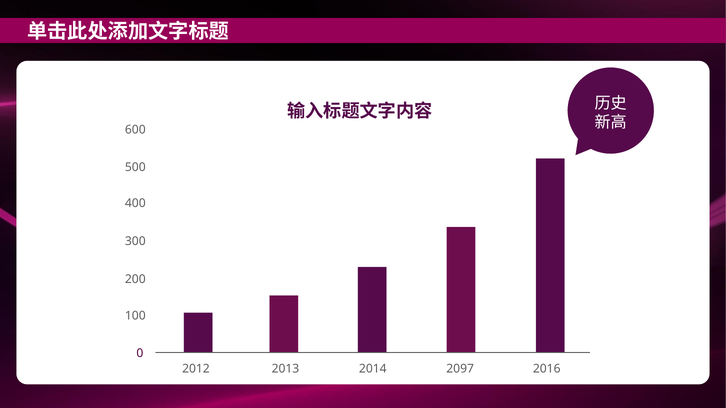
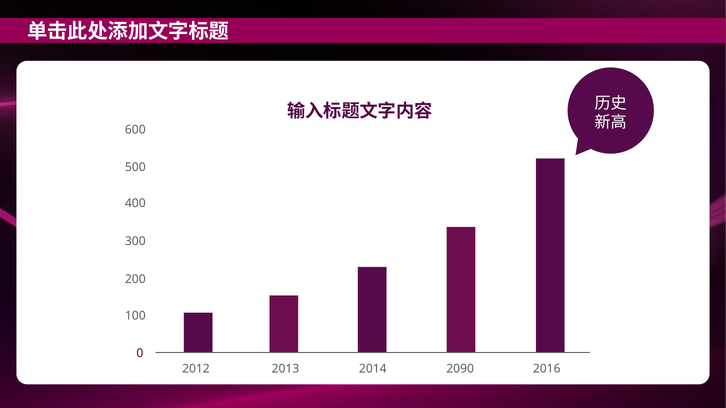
2097: 2097 -> 2090
